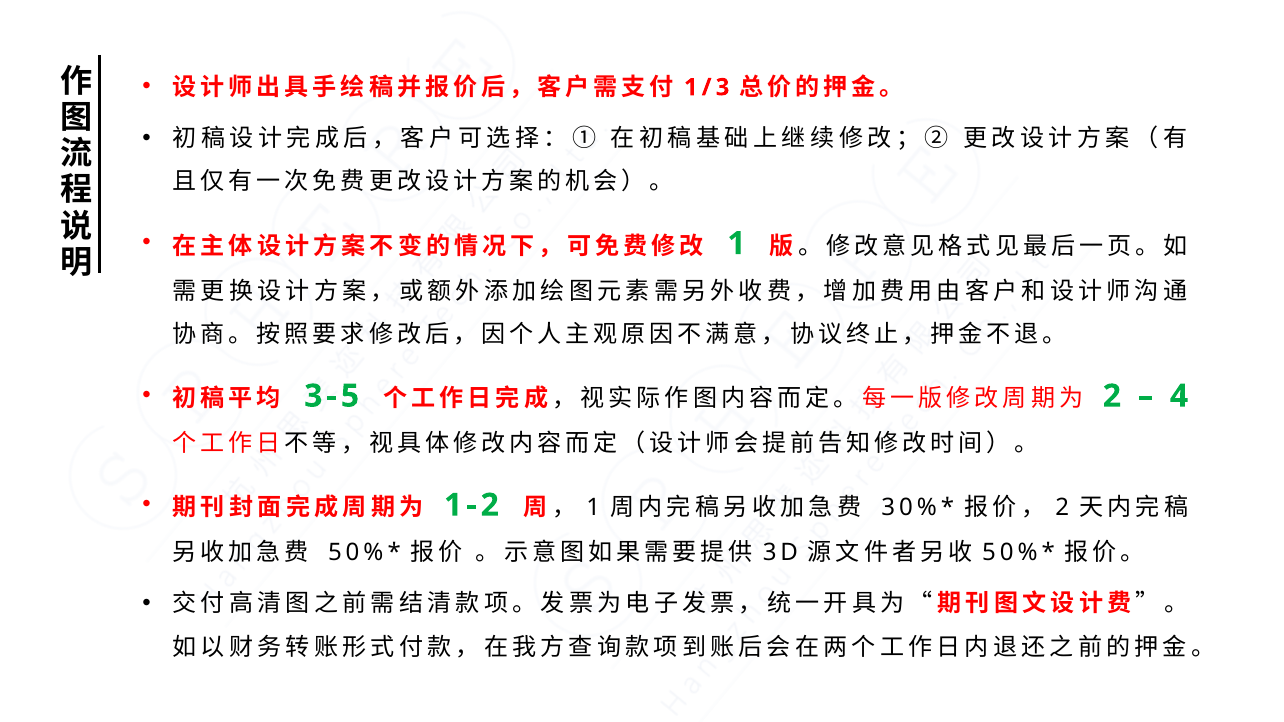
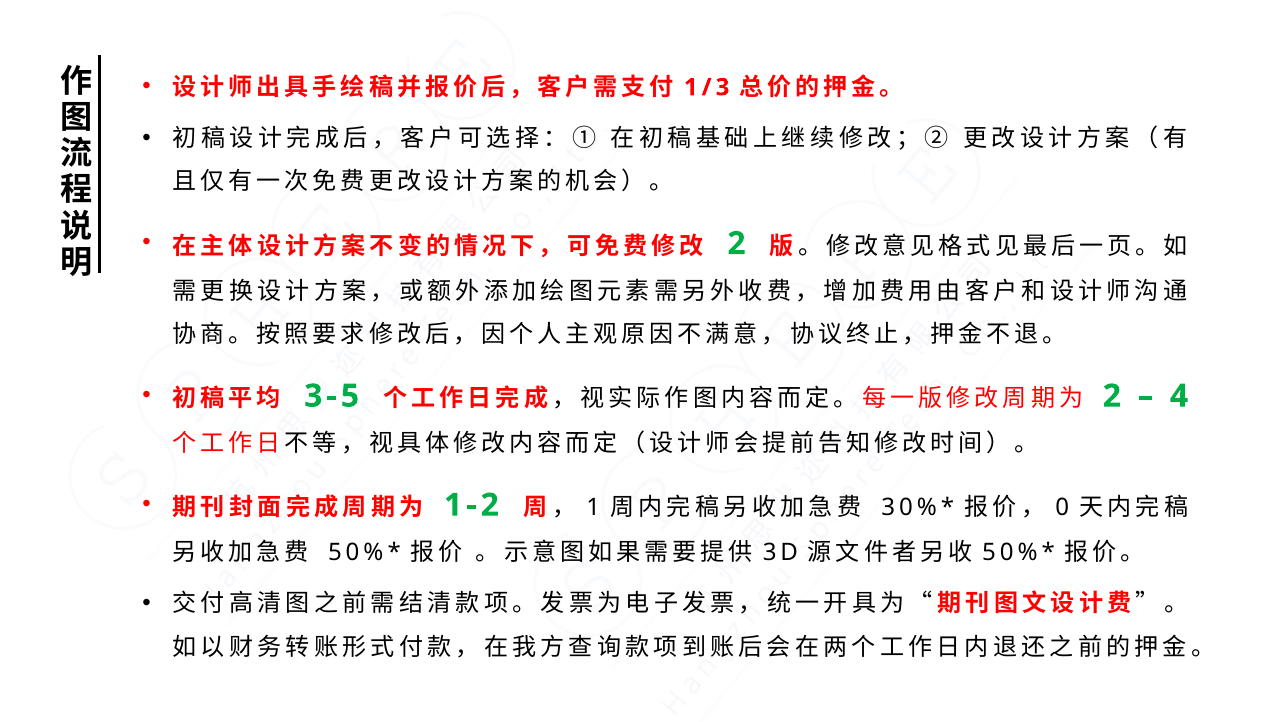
1 at (737, 244): 1 -> 2
2 at (1062, 508): 2 -> 0
